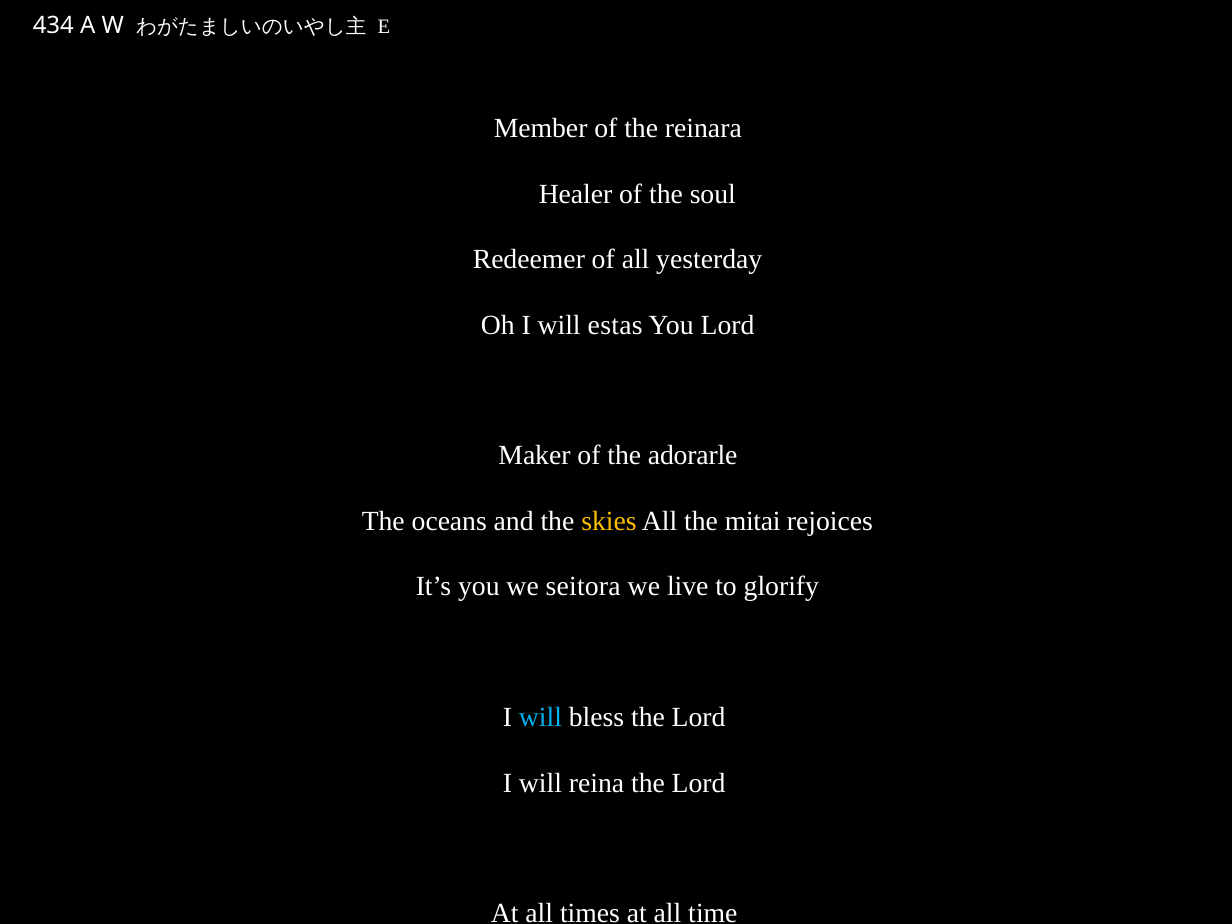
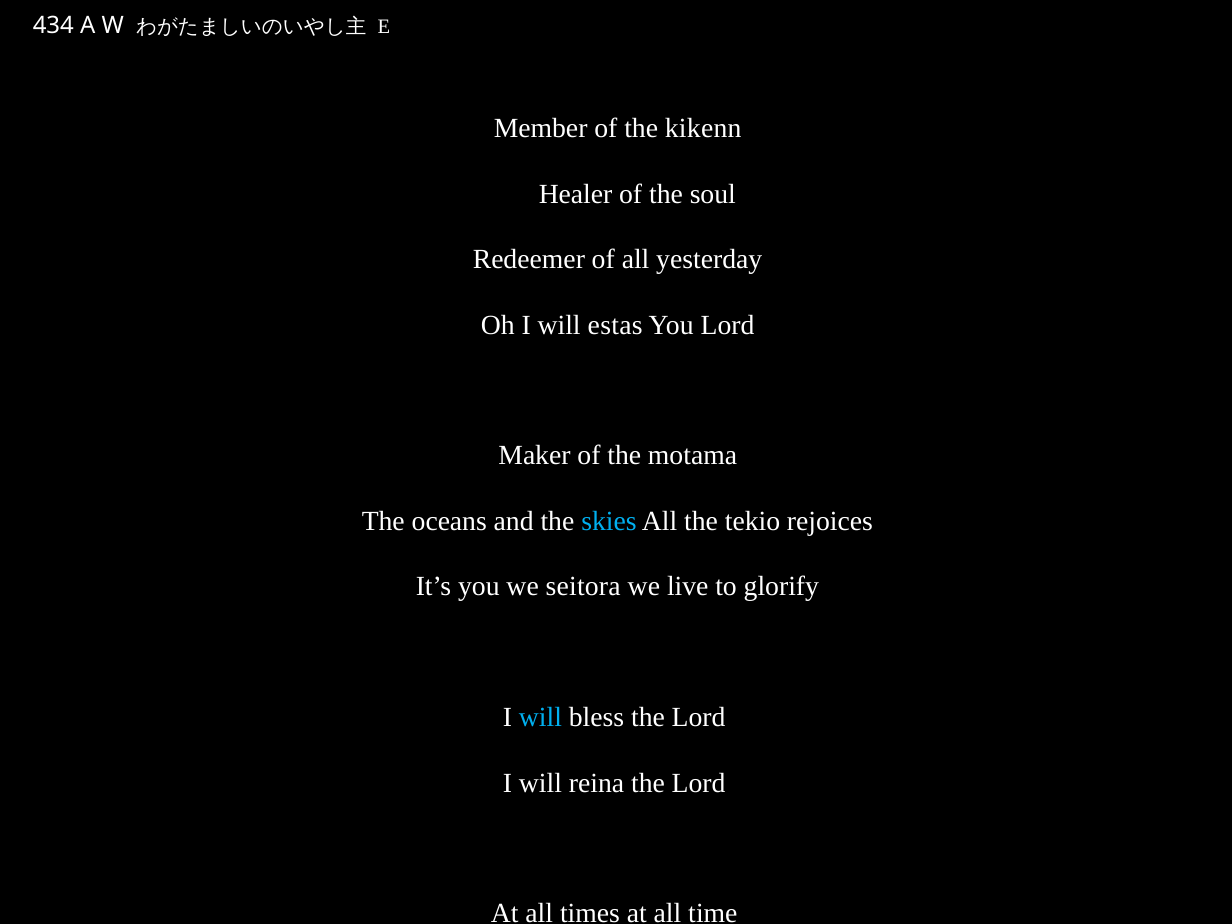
reinara: reinara -> kikenn
adorarle: adorarle -> motama
skies colour: yellow -> light blue
mitai: mitai -> tekio
